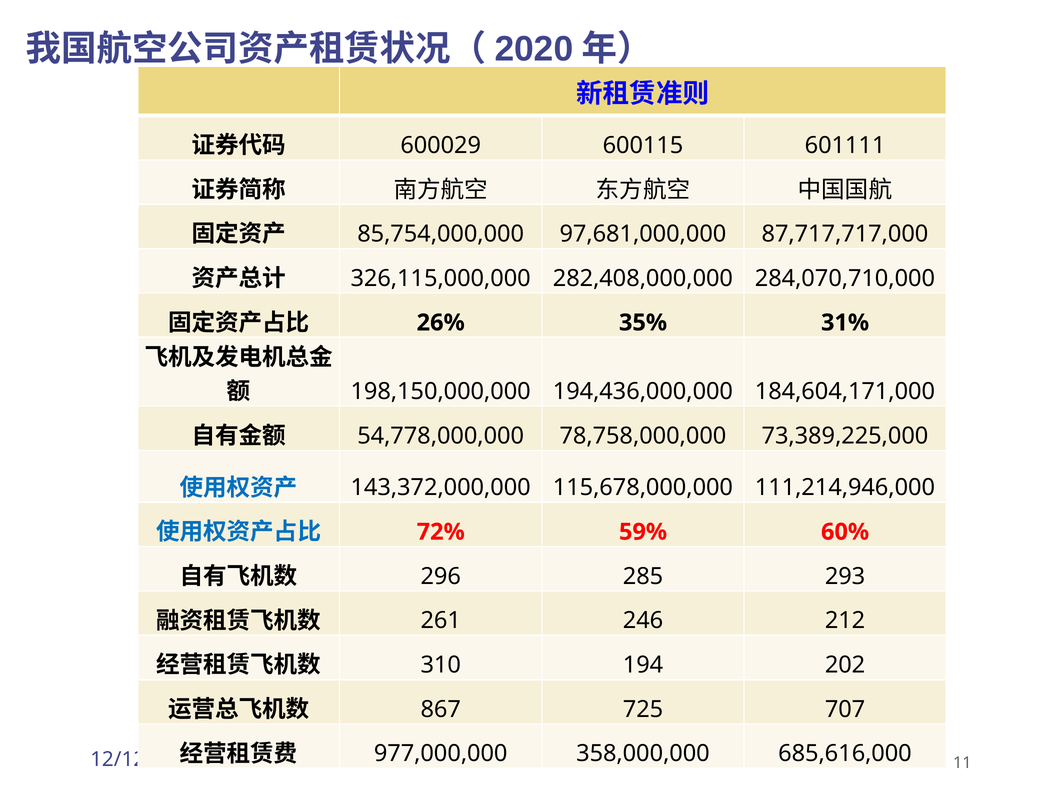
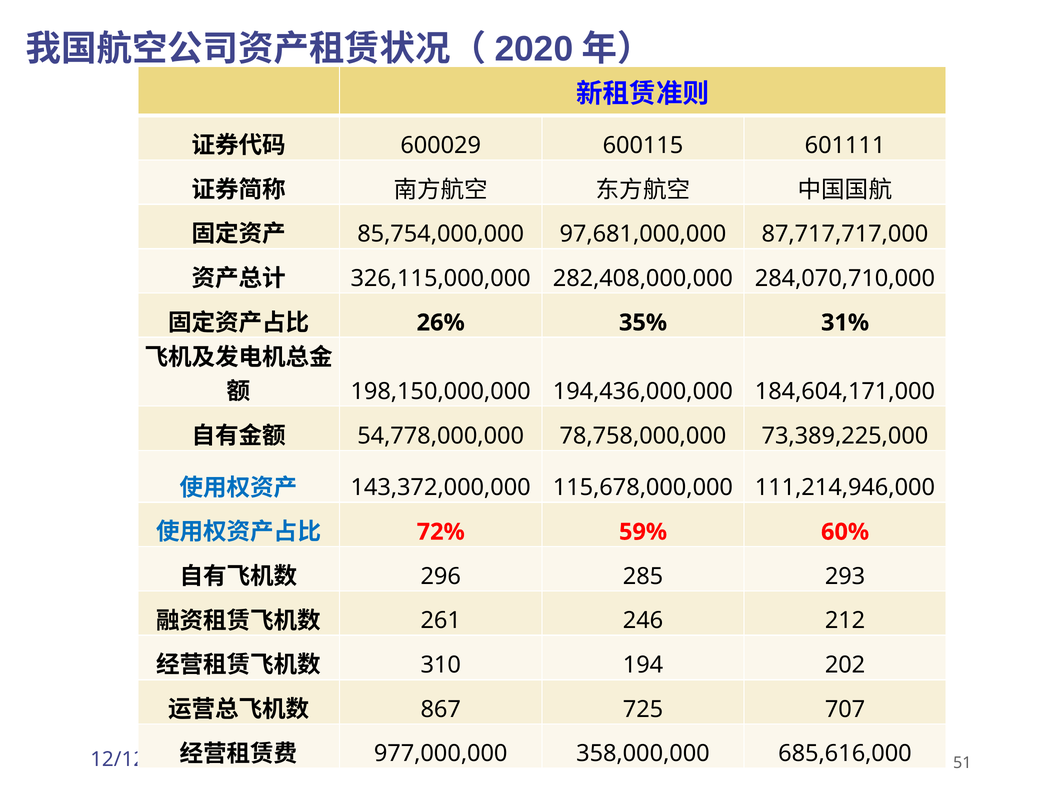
11: 11 -> 51
